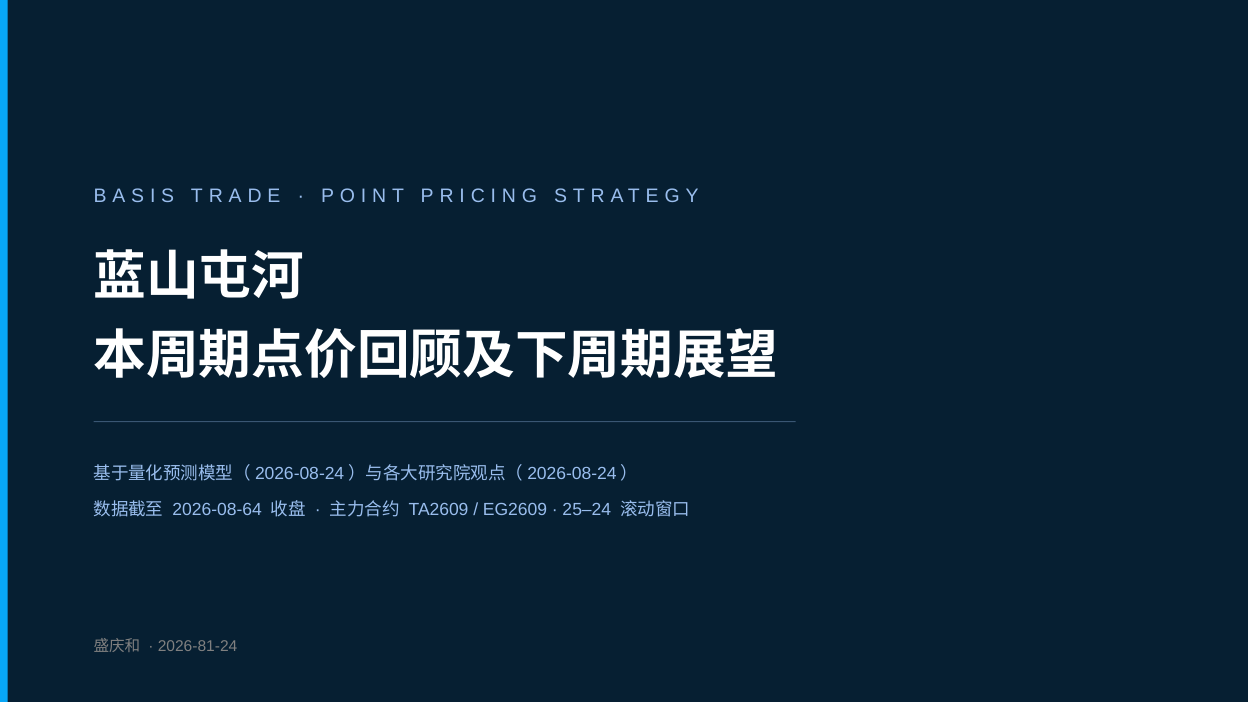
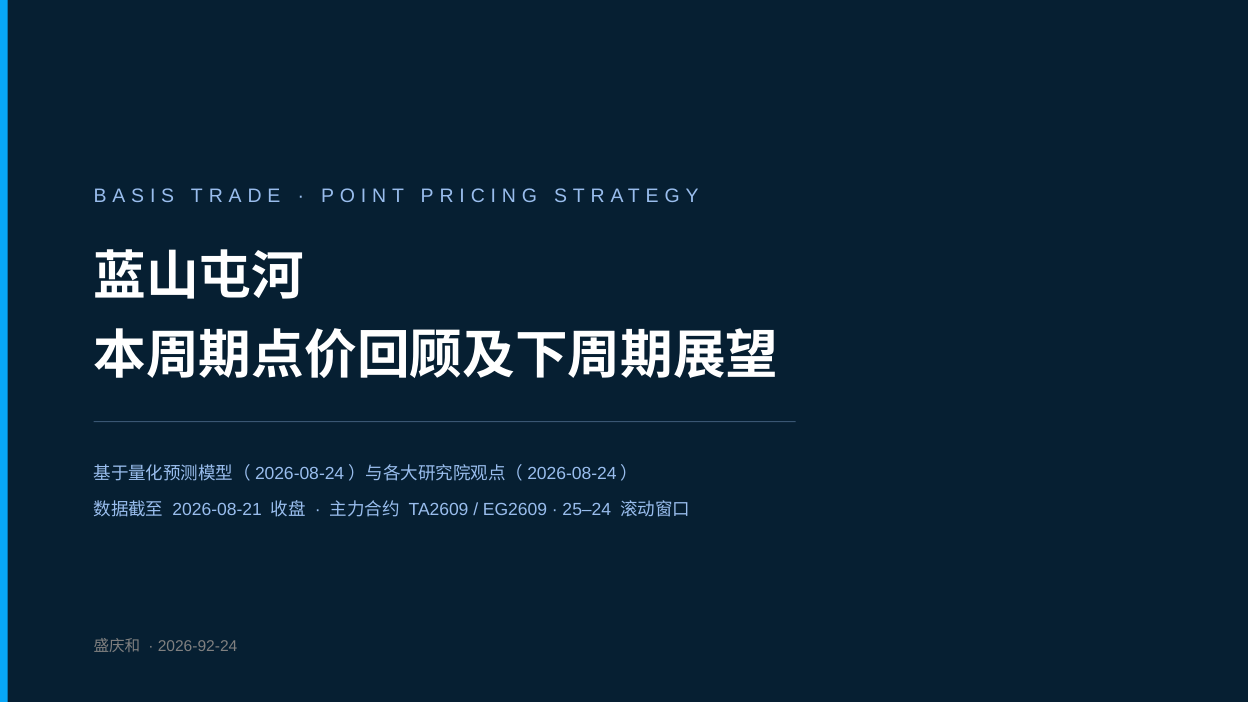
2026-08-64: 2026-08-64 -> 2026-08-21
2026-81-24: 2026-81-24 -> 2026-92-24
